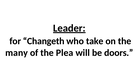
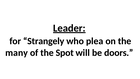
Changeth: Changeth -> Strangely
take: take -> plea
Plea: Plea -> Spot
